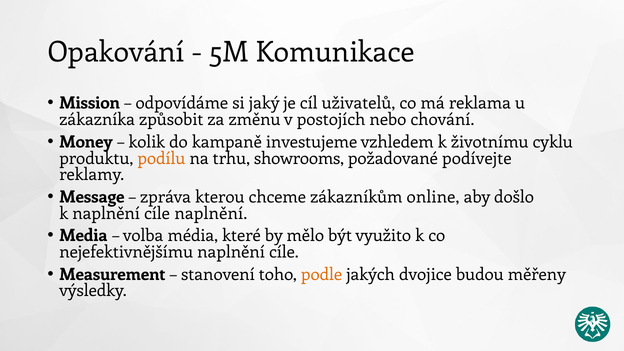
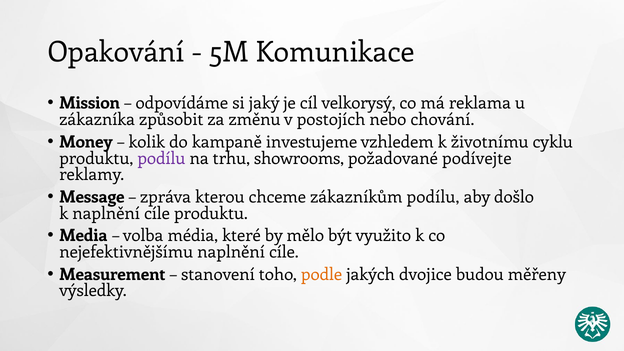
uživatelů: uživatelů -> velkorysý
podílu at (161, 158) colour: orange -> purple
zákazníkům online: online -> podílu
cíle naplnění: naplnění -> produktu
